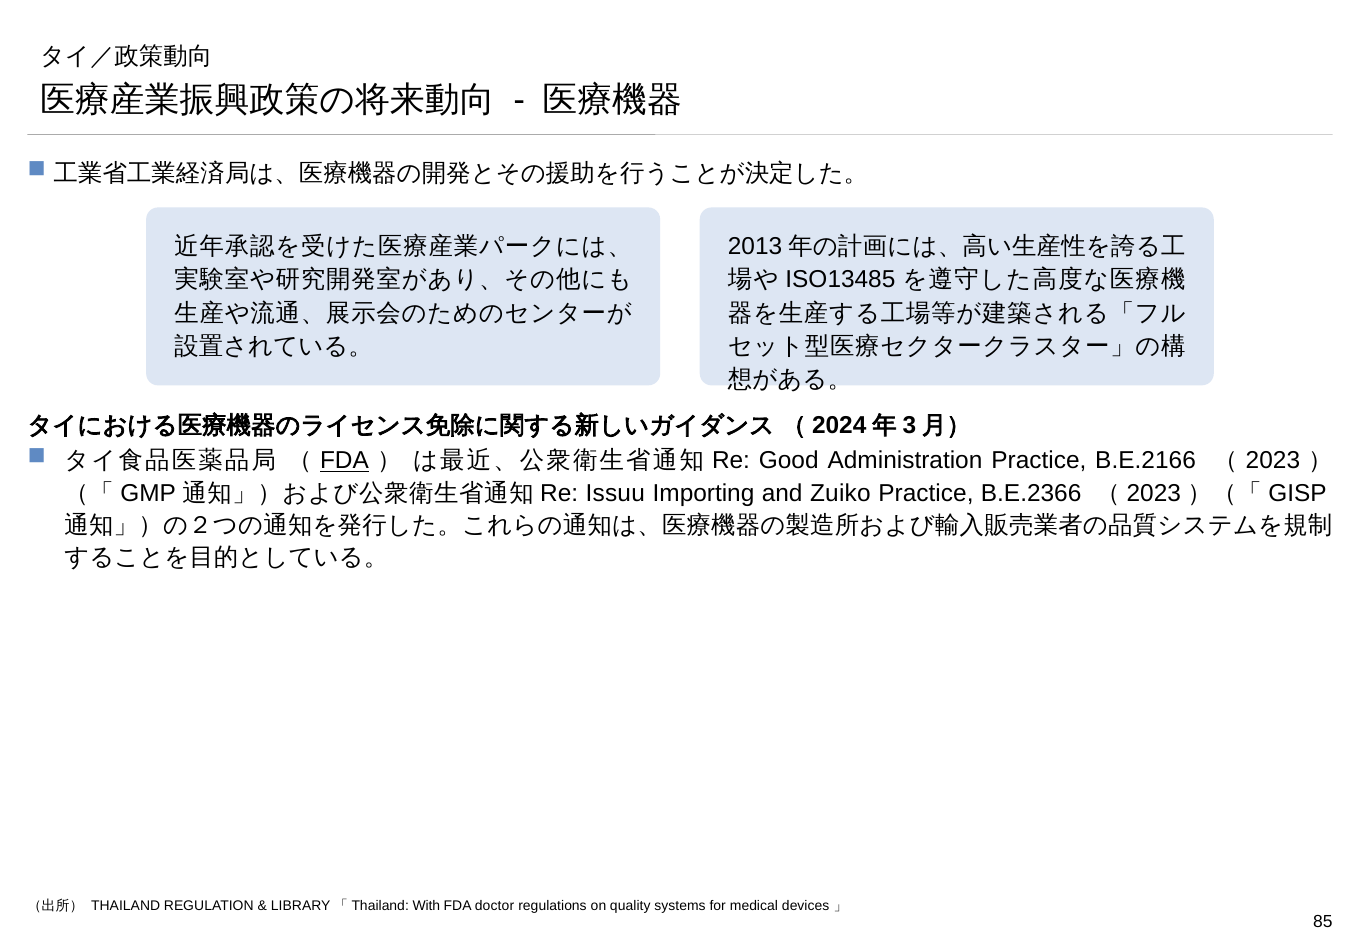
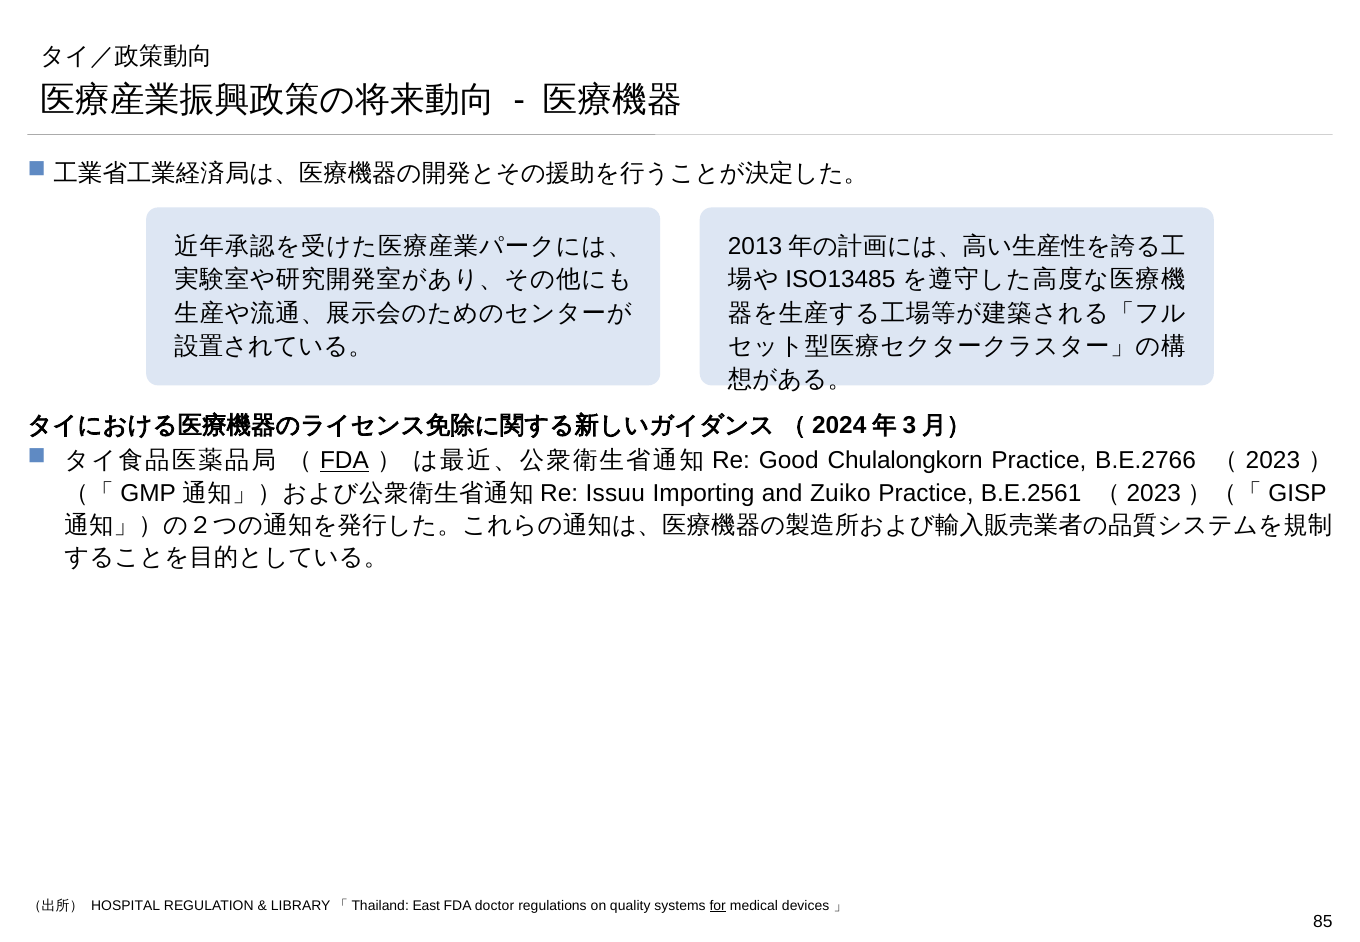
Administration: Administration -> Chulalongkorn
B.E.2166: B.E.2166 -> B.E.2766
B.E.2366: B.E.2366 -> B.E.2561
THAILAND: THAILAND -> HOSPITAL
With: With -> East
for underline: none -> present
